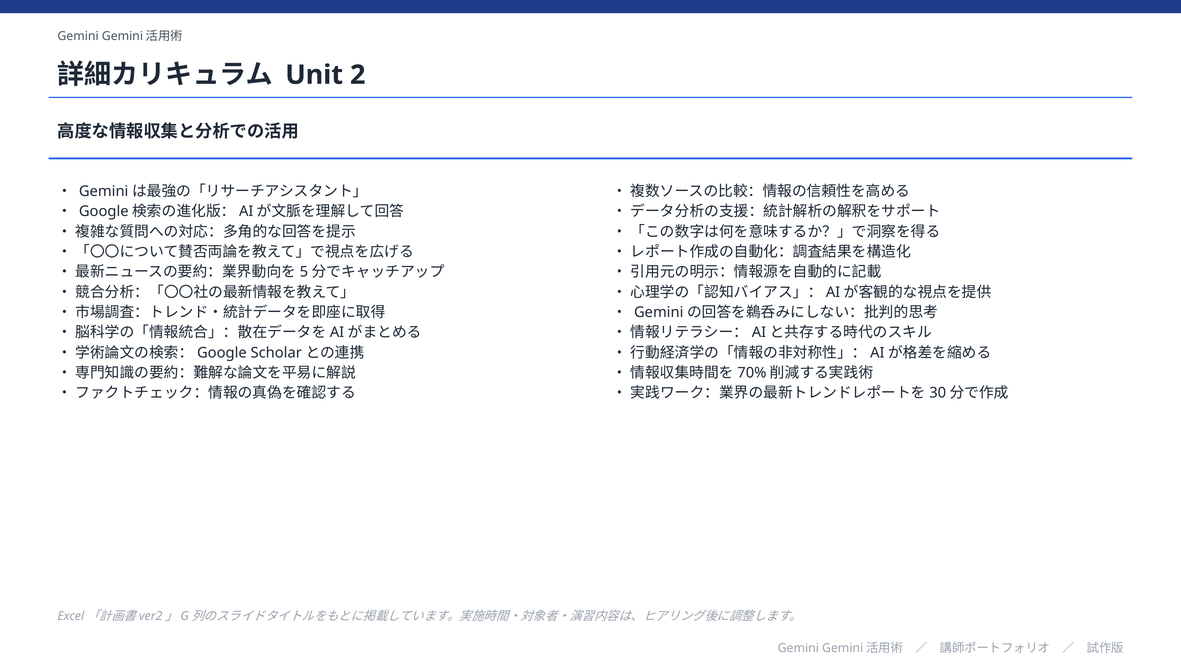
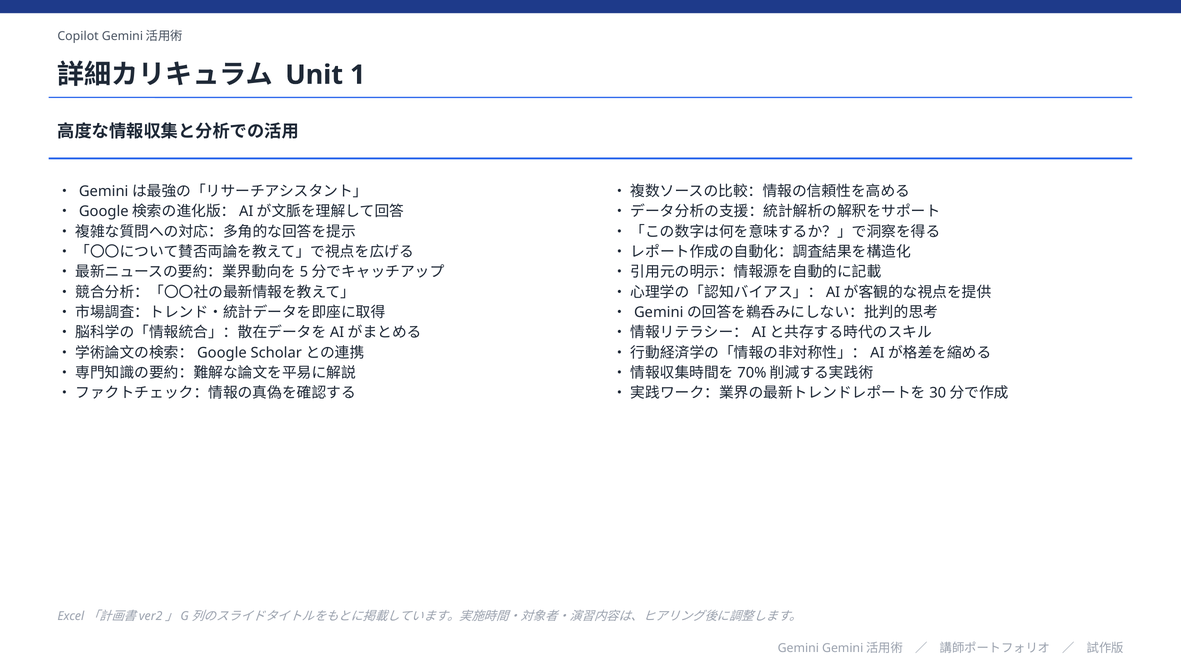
Gemini at (78, 36): Gemini -> Copilot
2: 2 -> 1
